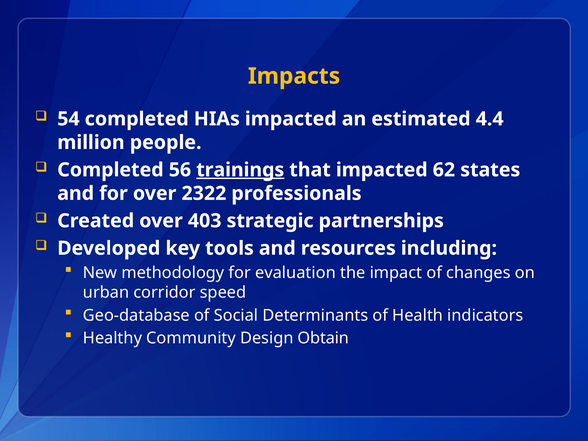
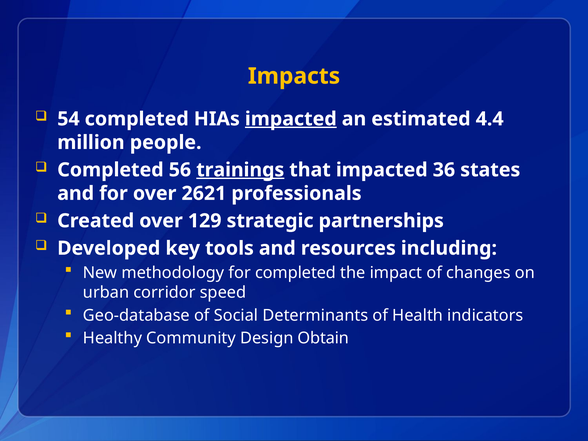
impacted at (291, 119) underline: none -> present
62: 62 -> 36
2322: 2322 -> 2621
403: 403 -> 129
for evaluation: evaluation -> completed
